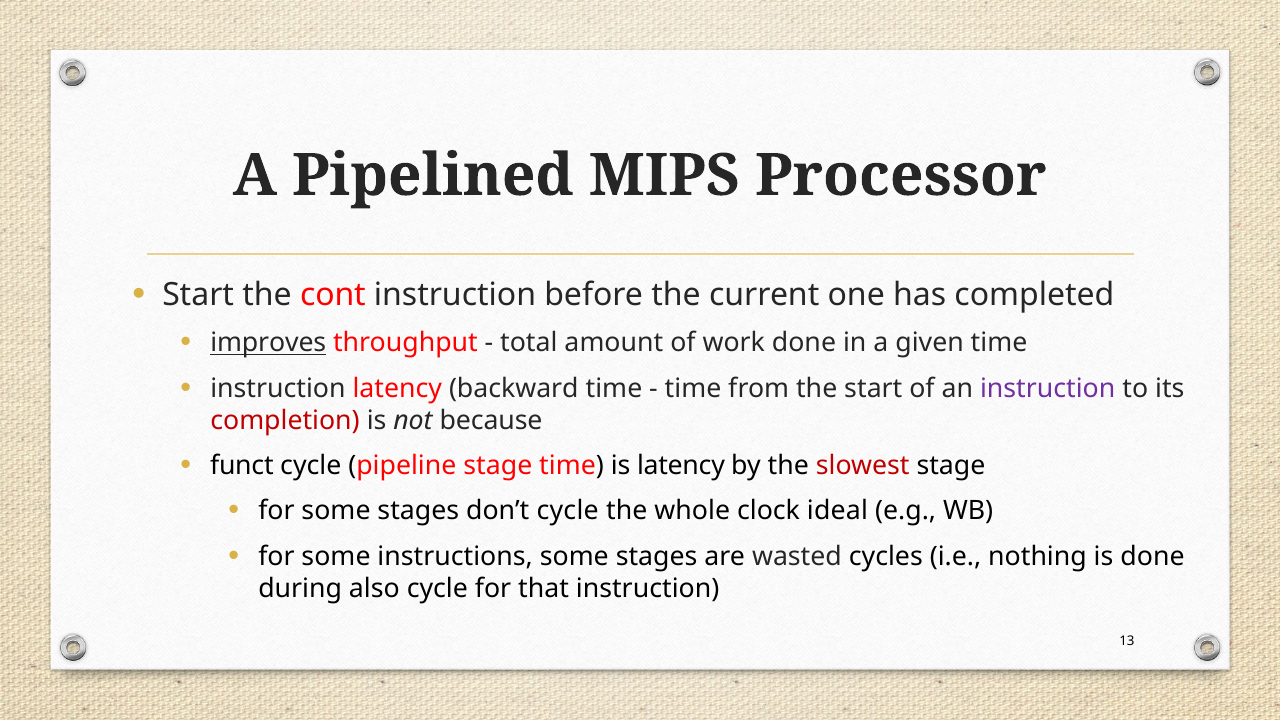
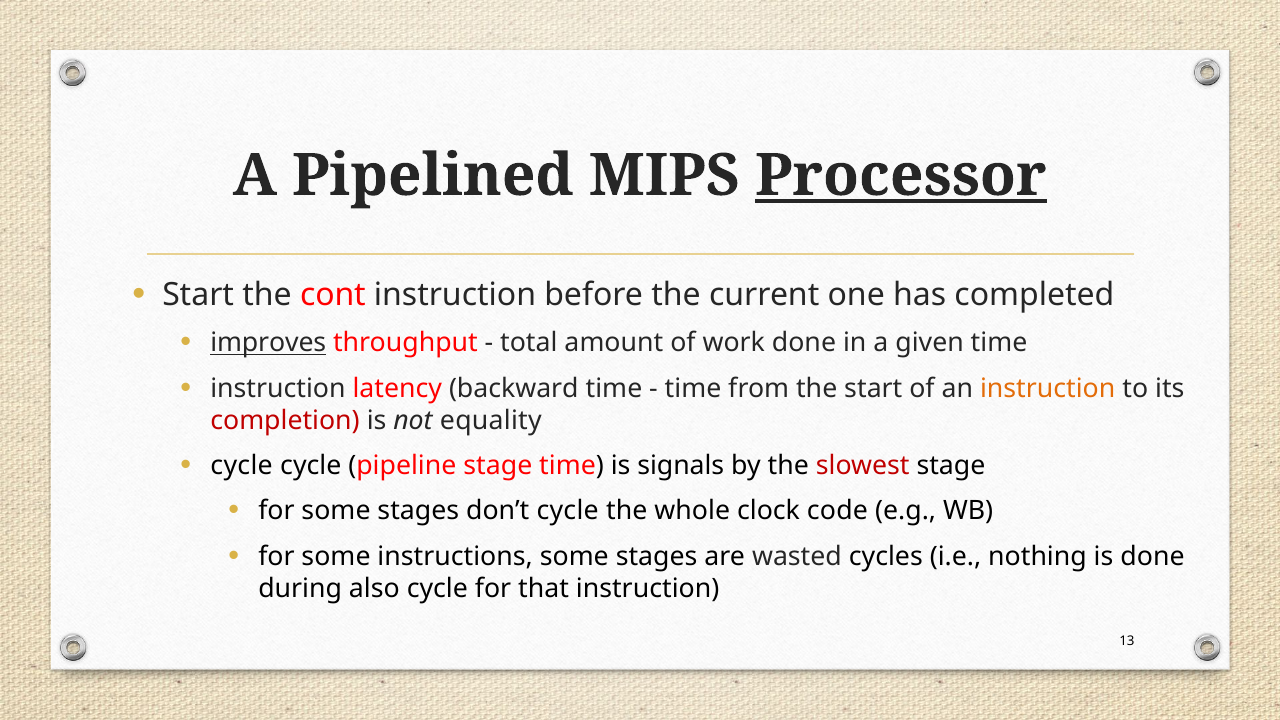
Processor underline: none -> present
instruction at (1048, 388) colour: purple -> orange
because: because -> equality
funct at (242, 466): funct -> cycle
is latency: latency -> signals
ideal: ideal -> code
